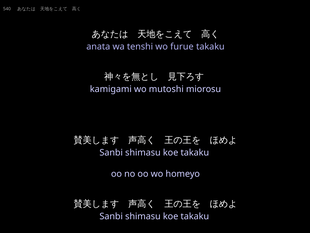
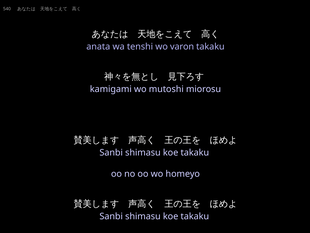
furue: furue -> varon
